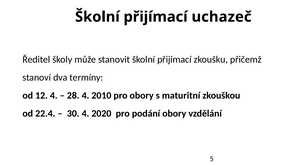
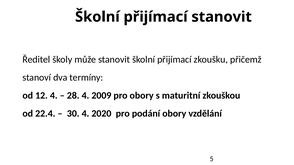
přijímací uchazeč: uchazeč -> stanovit
2010: 2010 -> 2009
